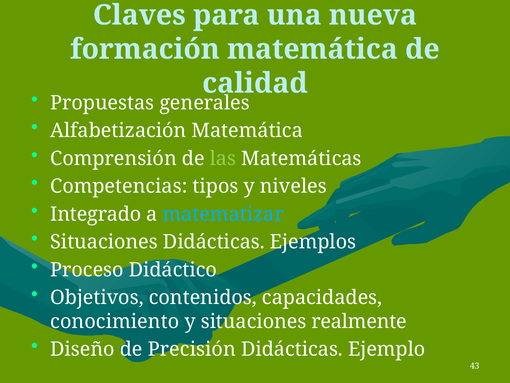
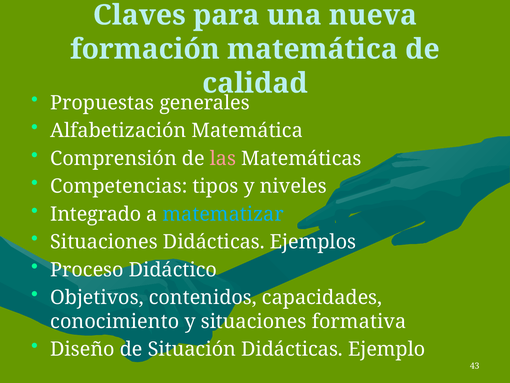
las colour: light green -> pink
realmente: realmente -> formativa
Precisión: Precisión -> Situación
